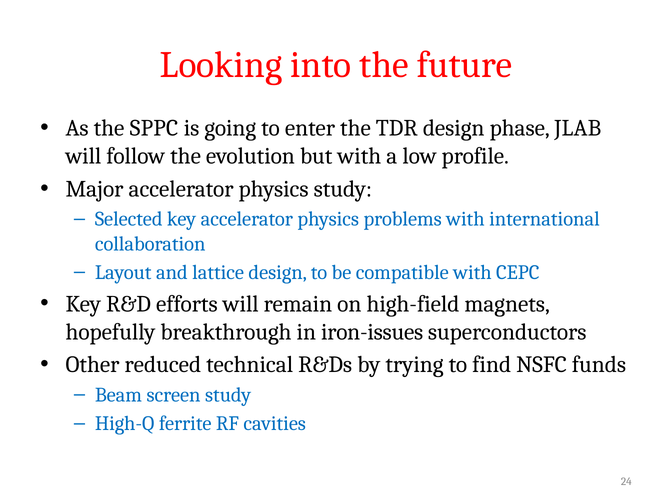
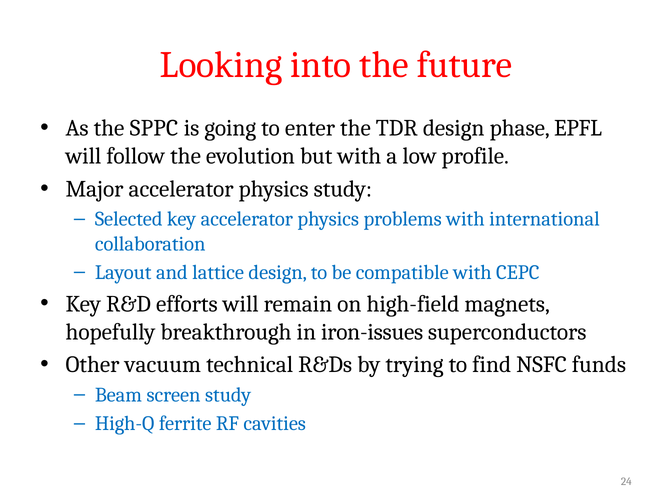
JLAB: JLAB -> EPFL
reduced: reduced -> vacuum
